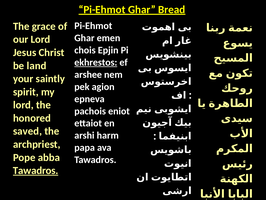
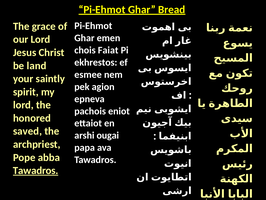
Epjin: Epjin -> Faiat
ekhrestos underline: present -> none
arshee: arshee -> esmee
harm: harm -> ougai
